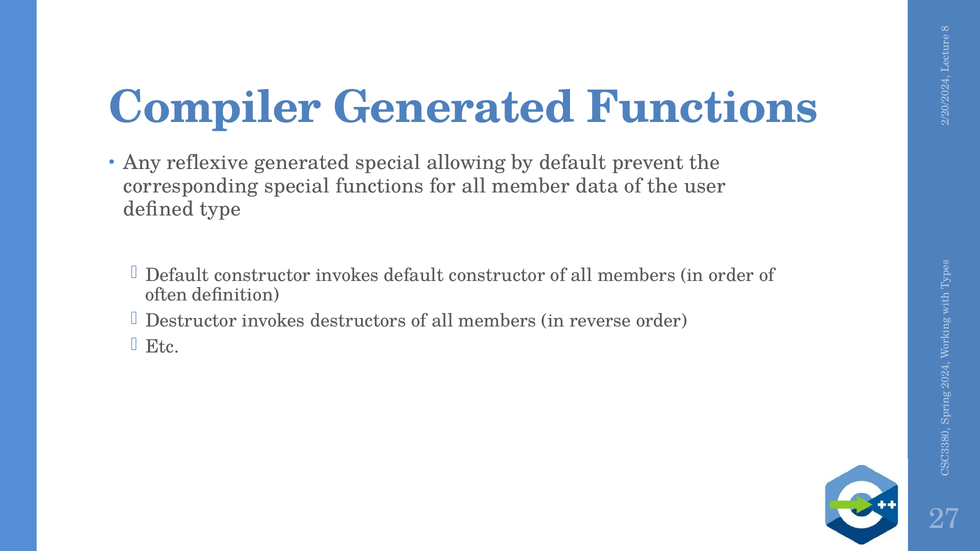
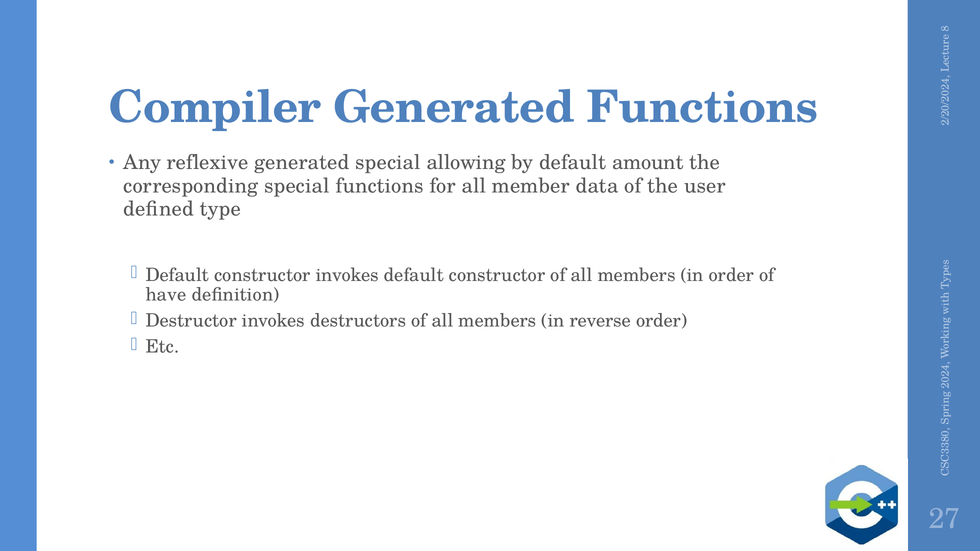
prevent: prevent -> amount
often: often -> have
